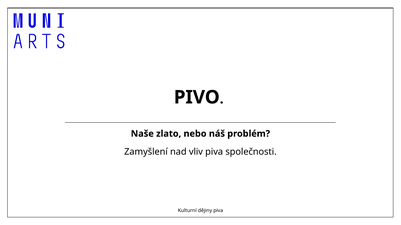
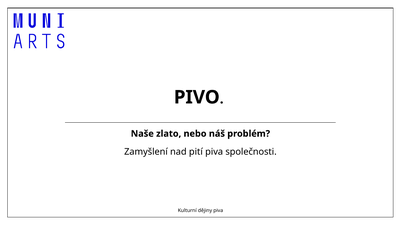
vliv: vliv -> pití
